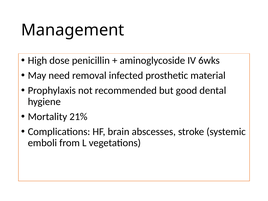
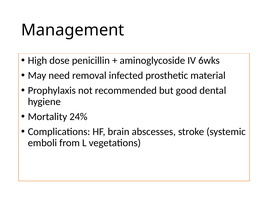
21%: 21% -> 24%
